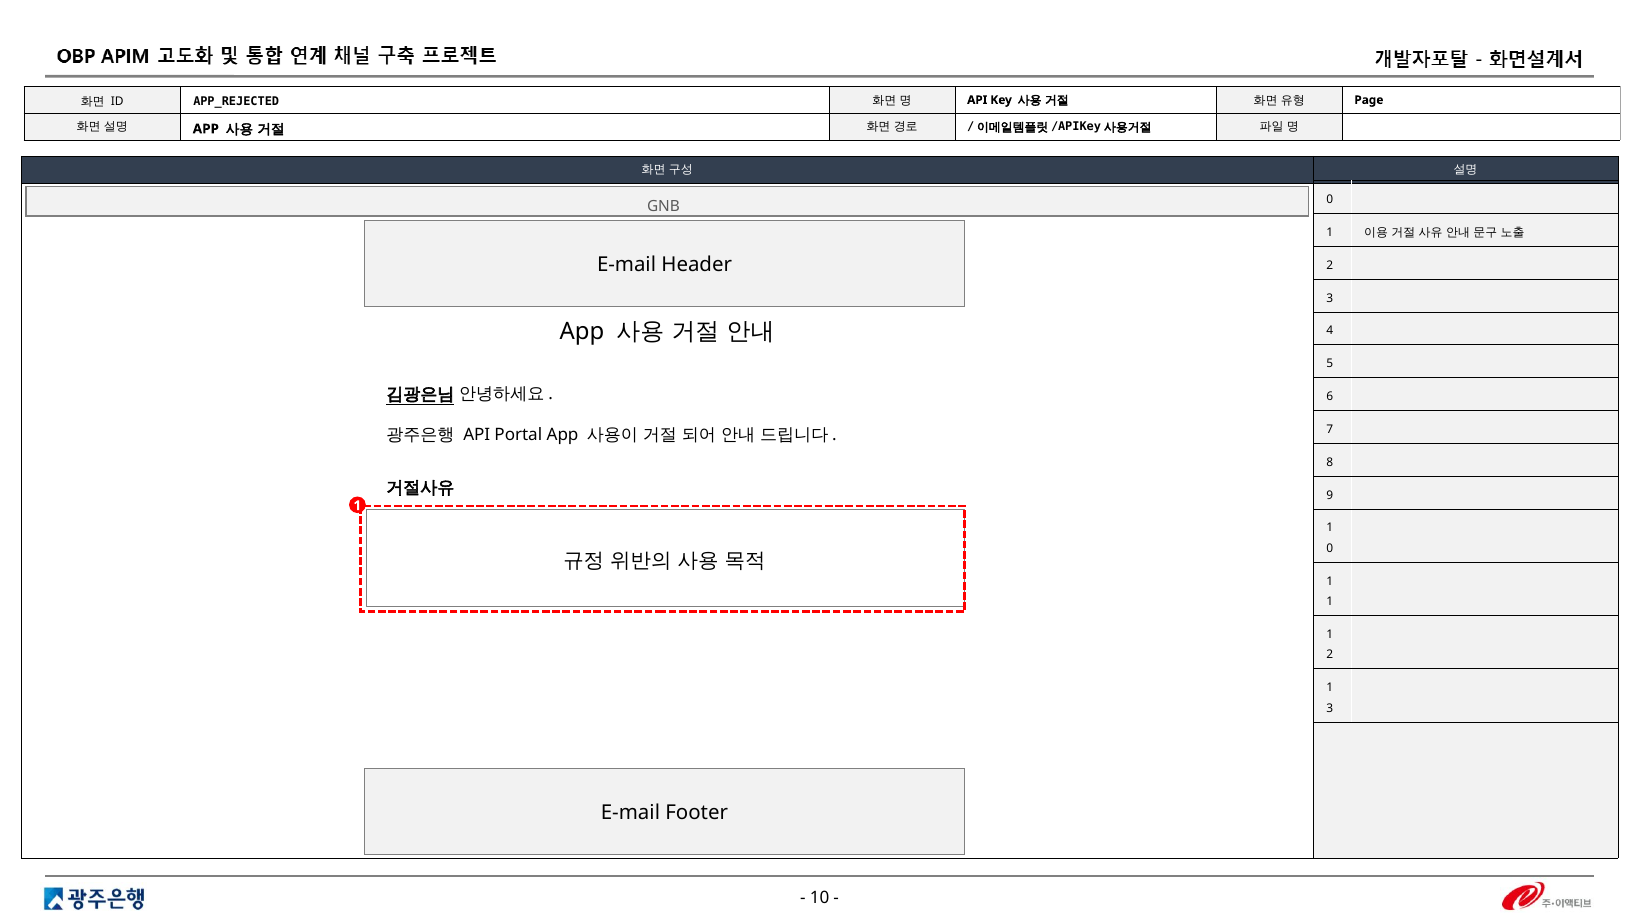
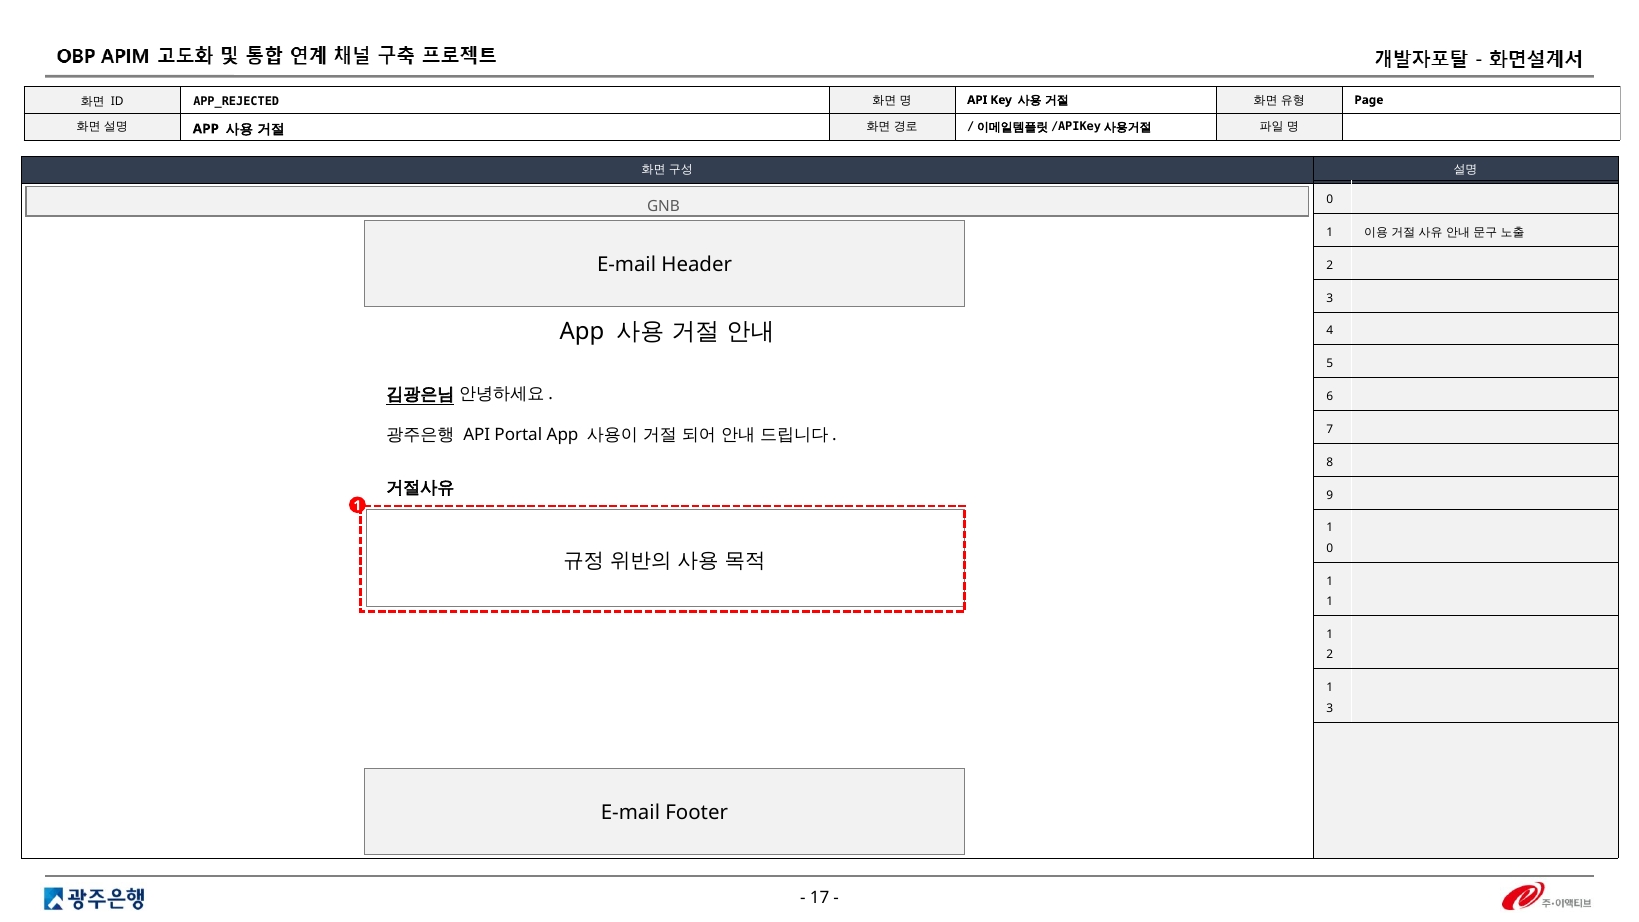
10: 10 -> 17
